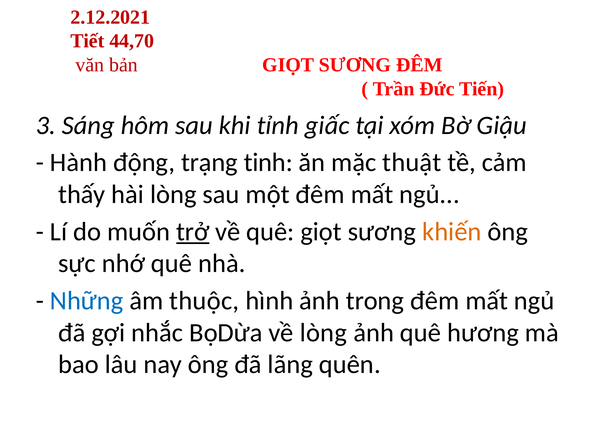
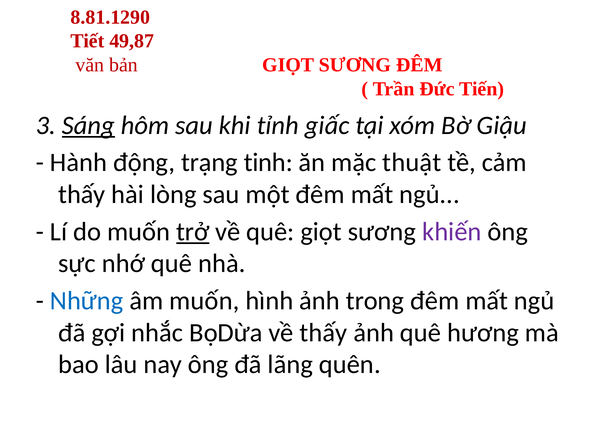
2.12.2021: 2.12.2021 -> 8.81.1290
44,70: 44,70 -> 49,87
Sáng underline: none -> present
khiến colour: orange -> purple
âm thuộc: thuộc -> muốn
về lòng: lòng -> thấy
